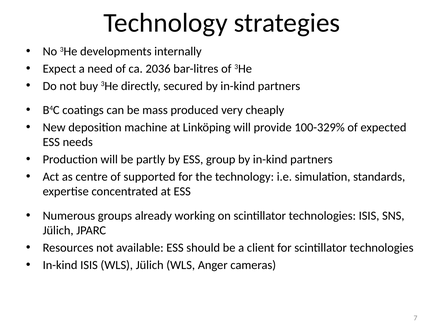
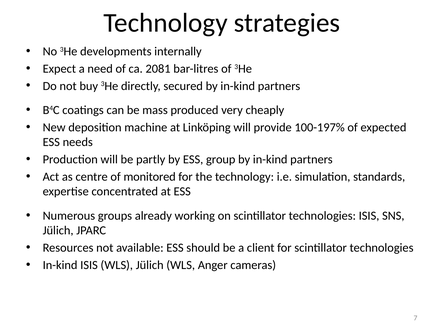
2036: 2036 -> 2081
100-329%: 100-329% -> 100-197%
supported: supported -> monitored
